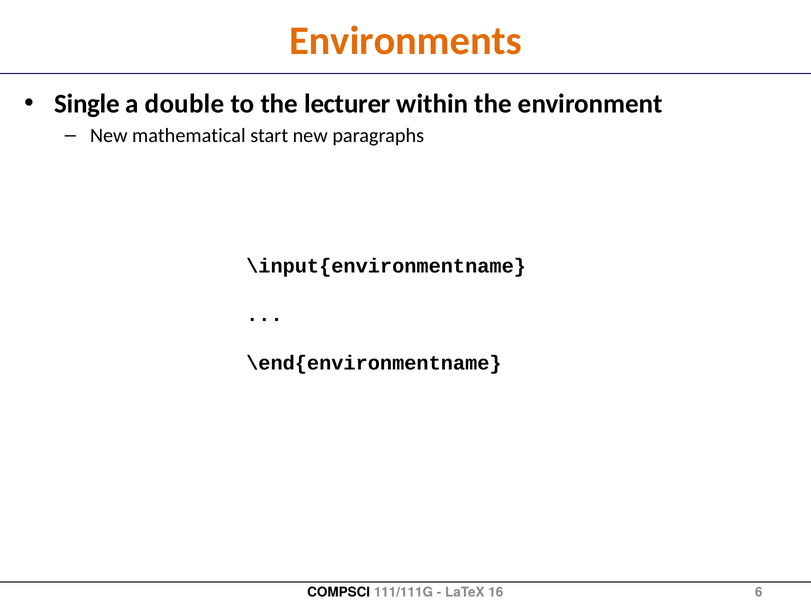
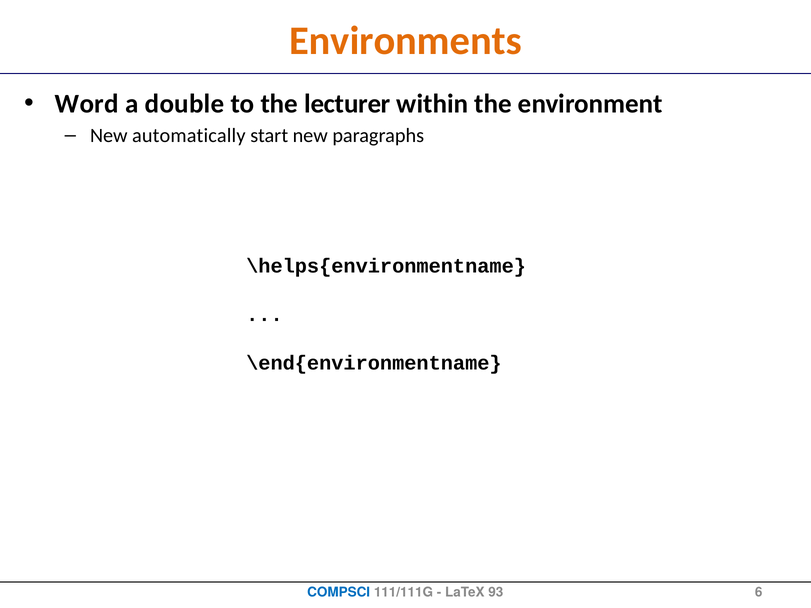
Single: Single -> Word
mathematical: mathematical -> automatically
\input{environmentname: \input{environmentname -> \helps{environmentname
COMPSCI colour: black -> blue
16: 16 -> 93
